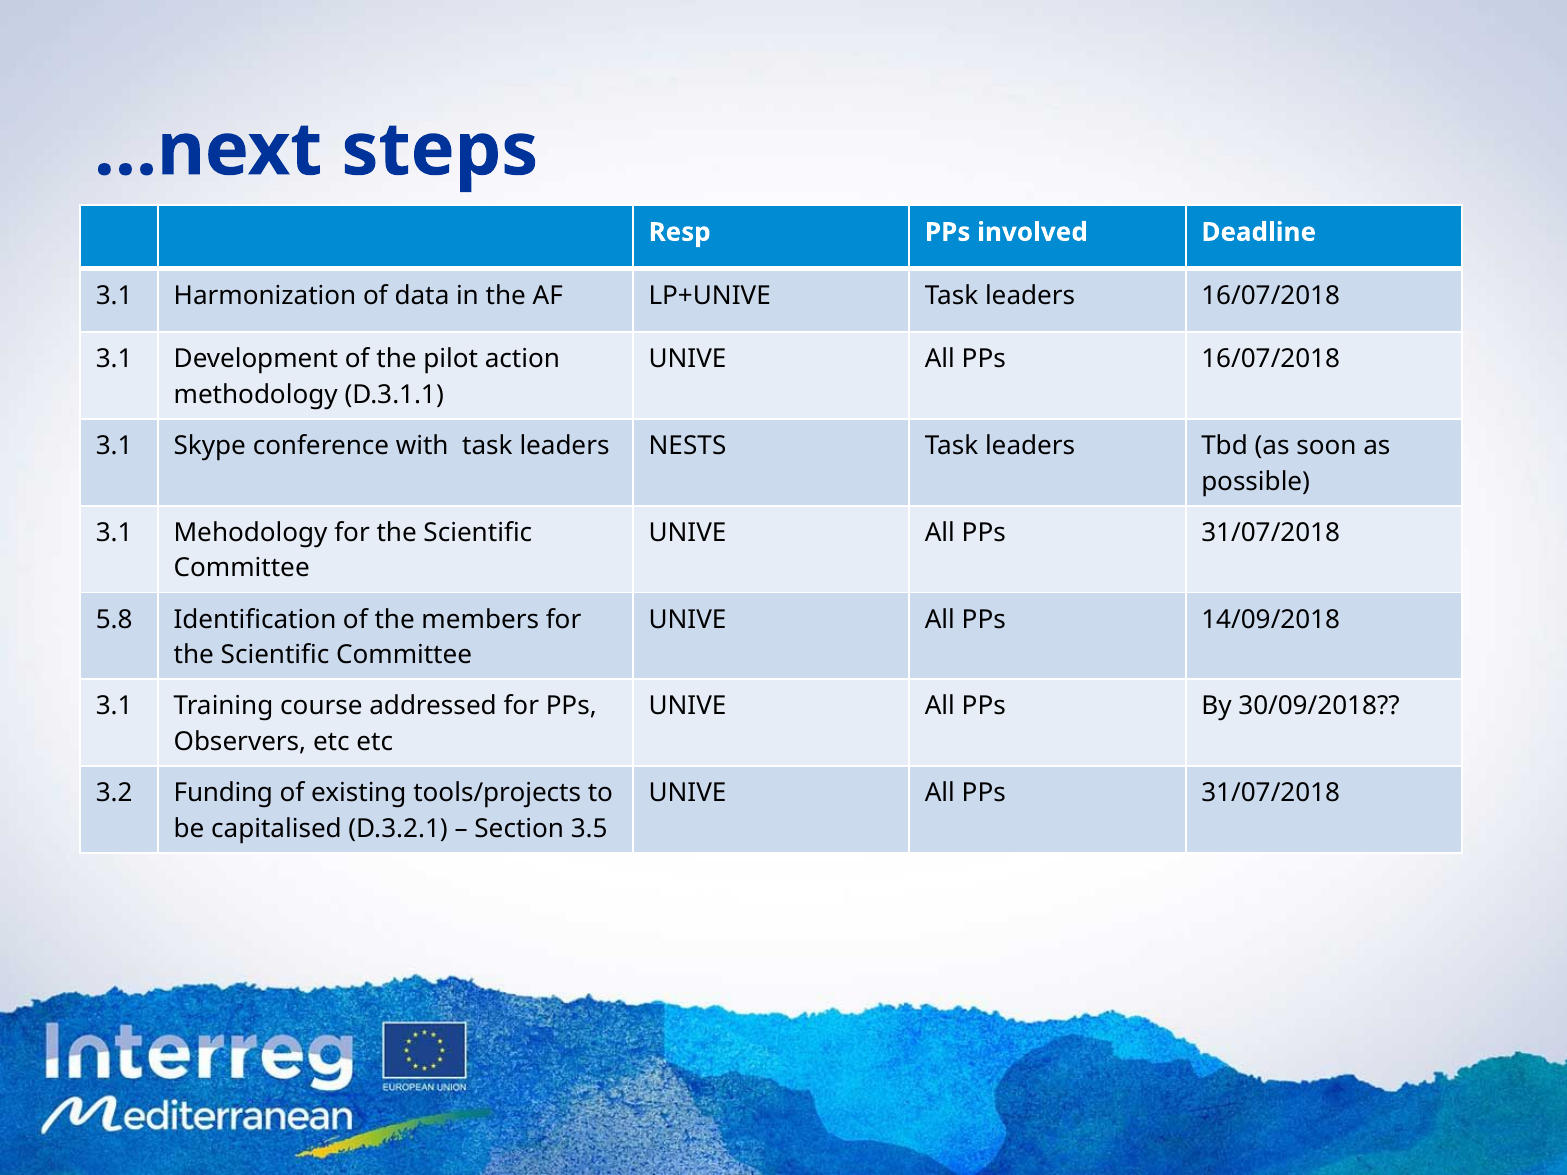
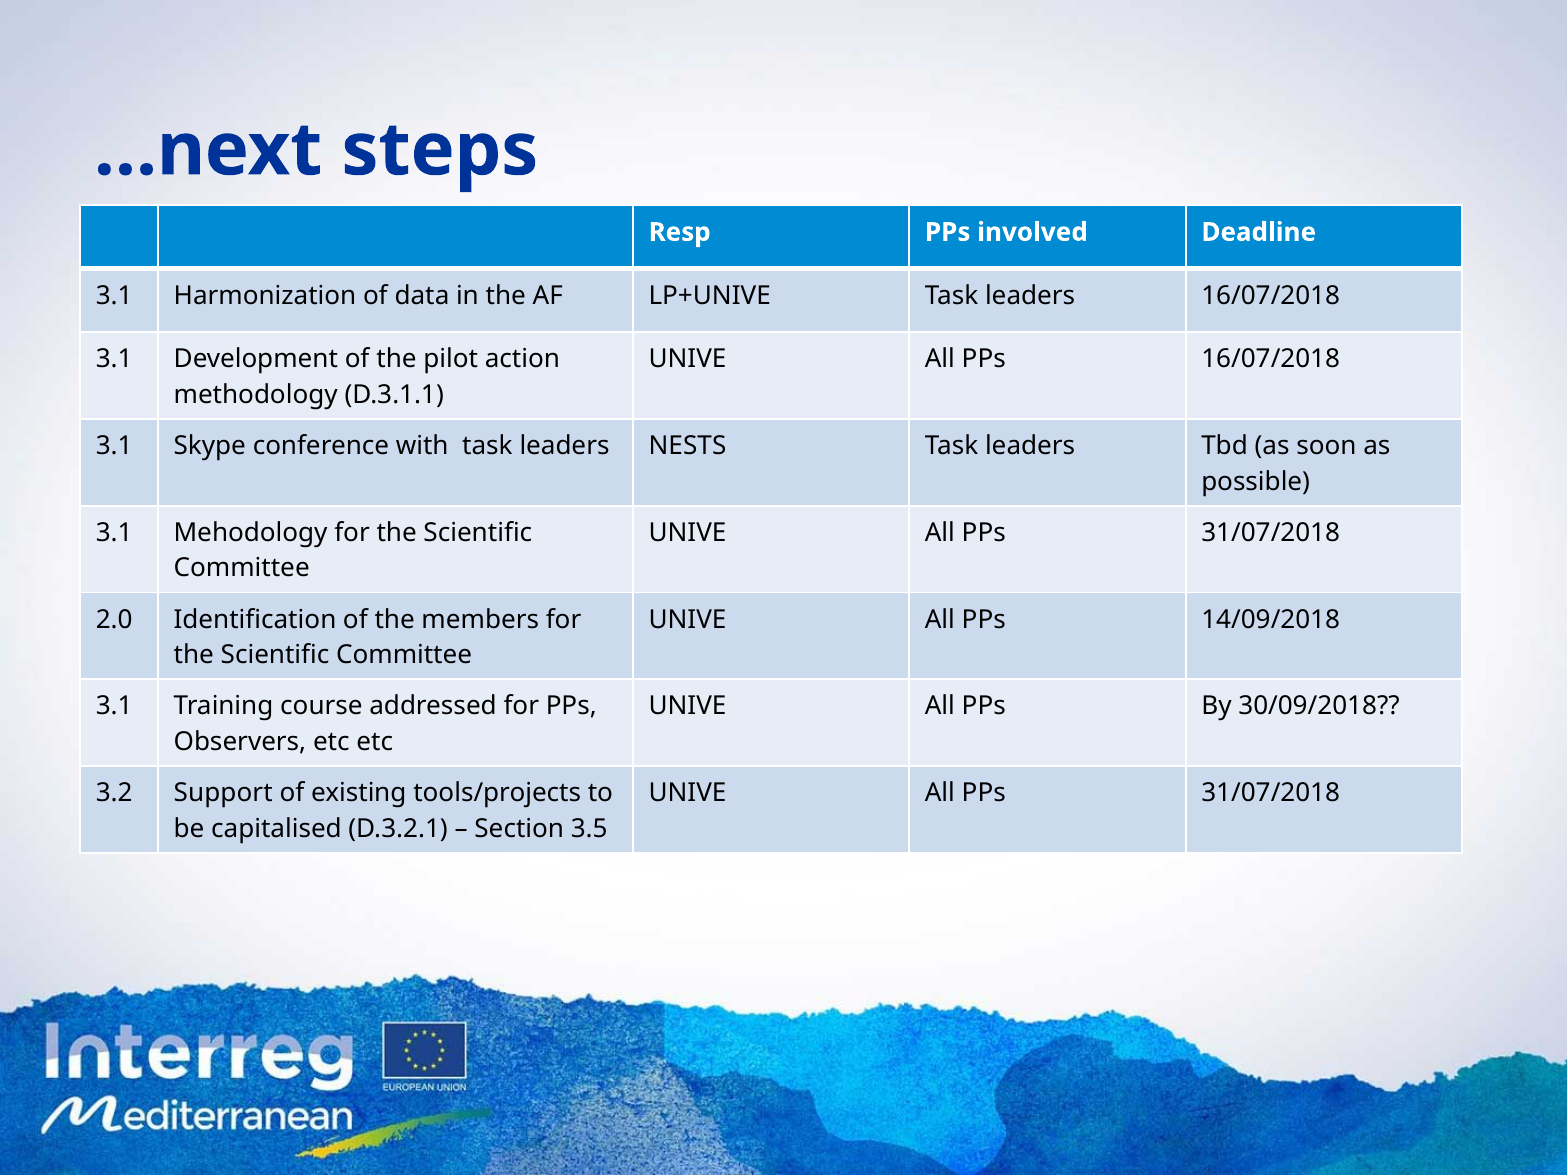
5.8: 5.8 -> 2.0
Funding: Funding -> Support
